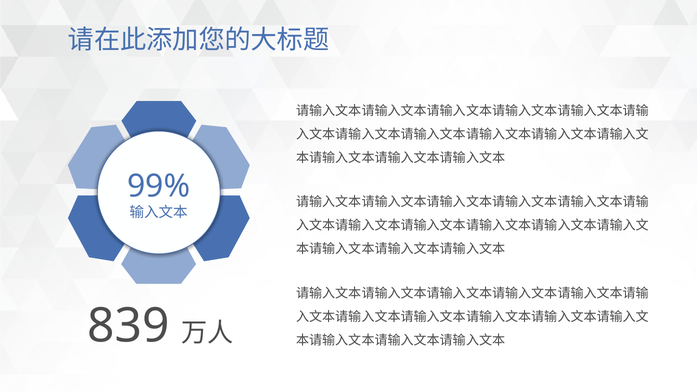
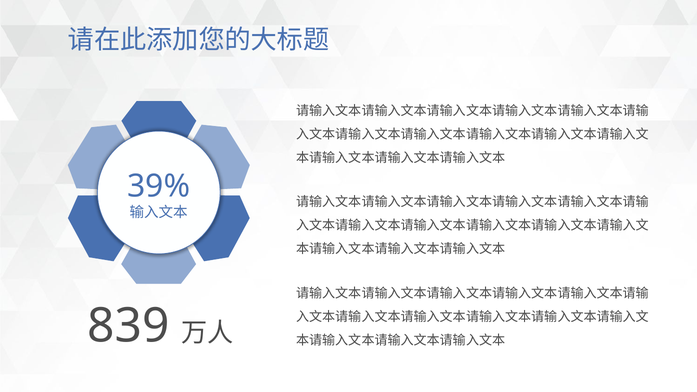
99%: 99% -> 39%
